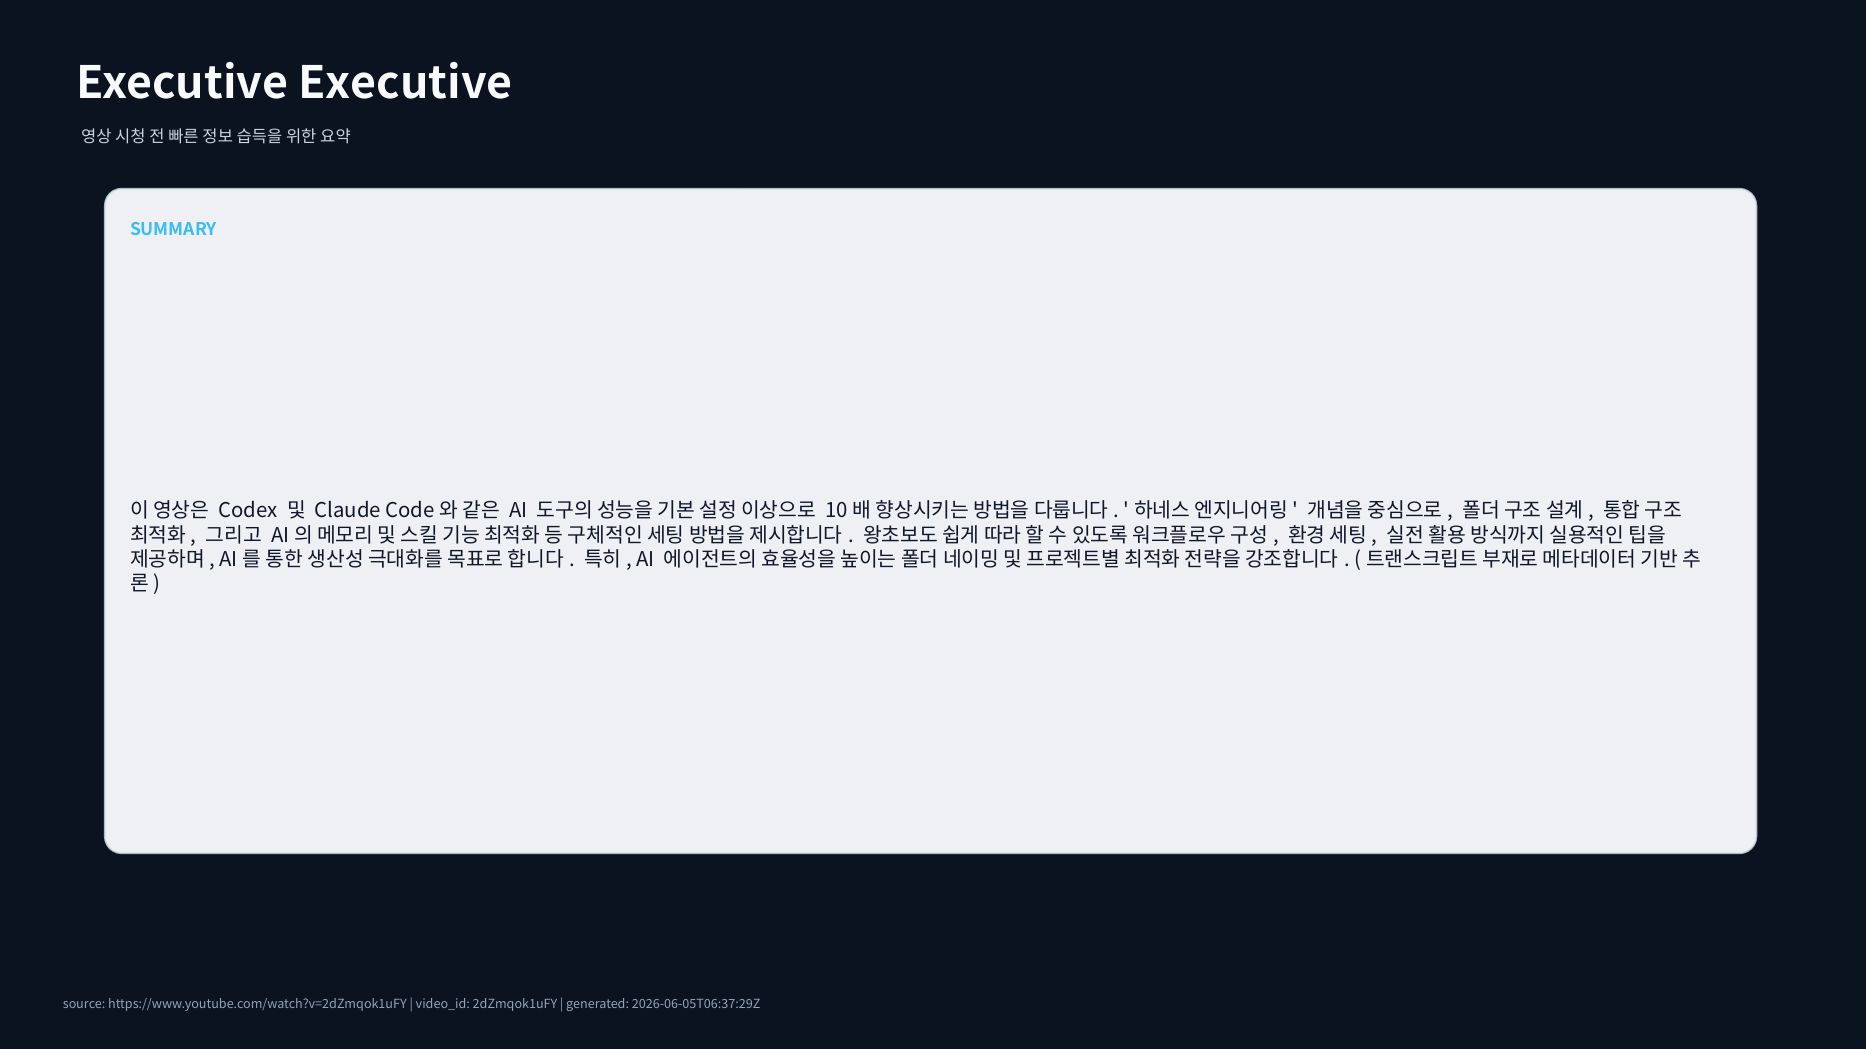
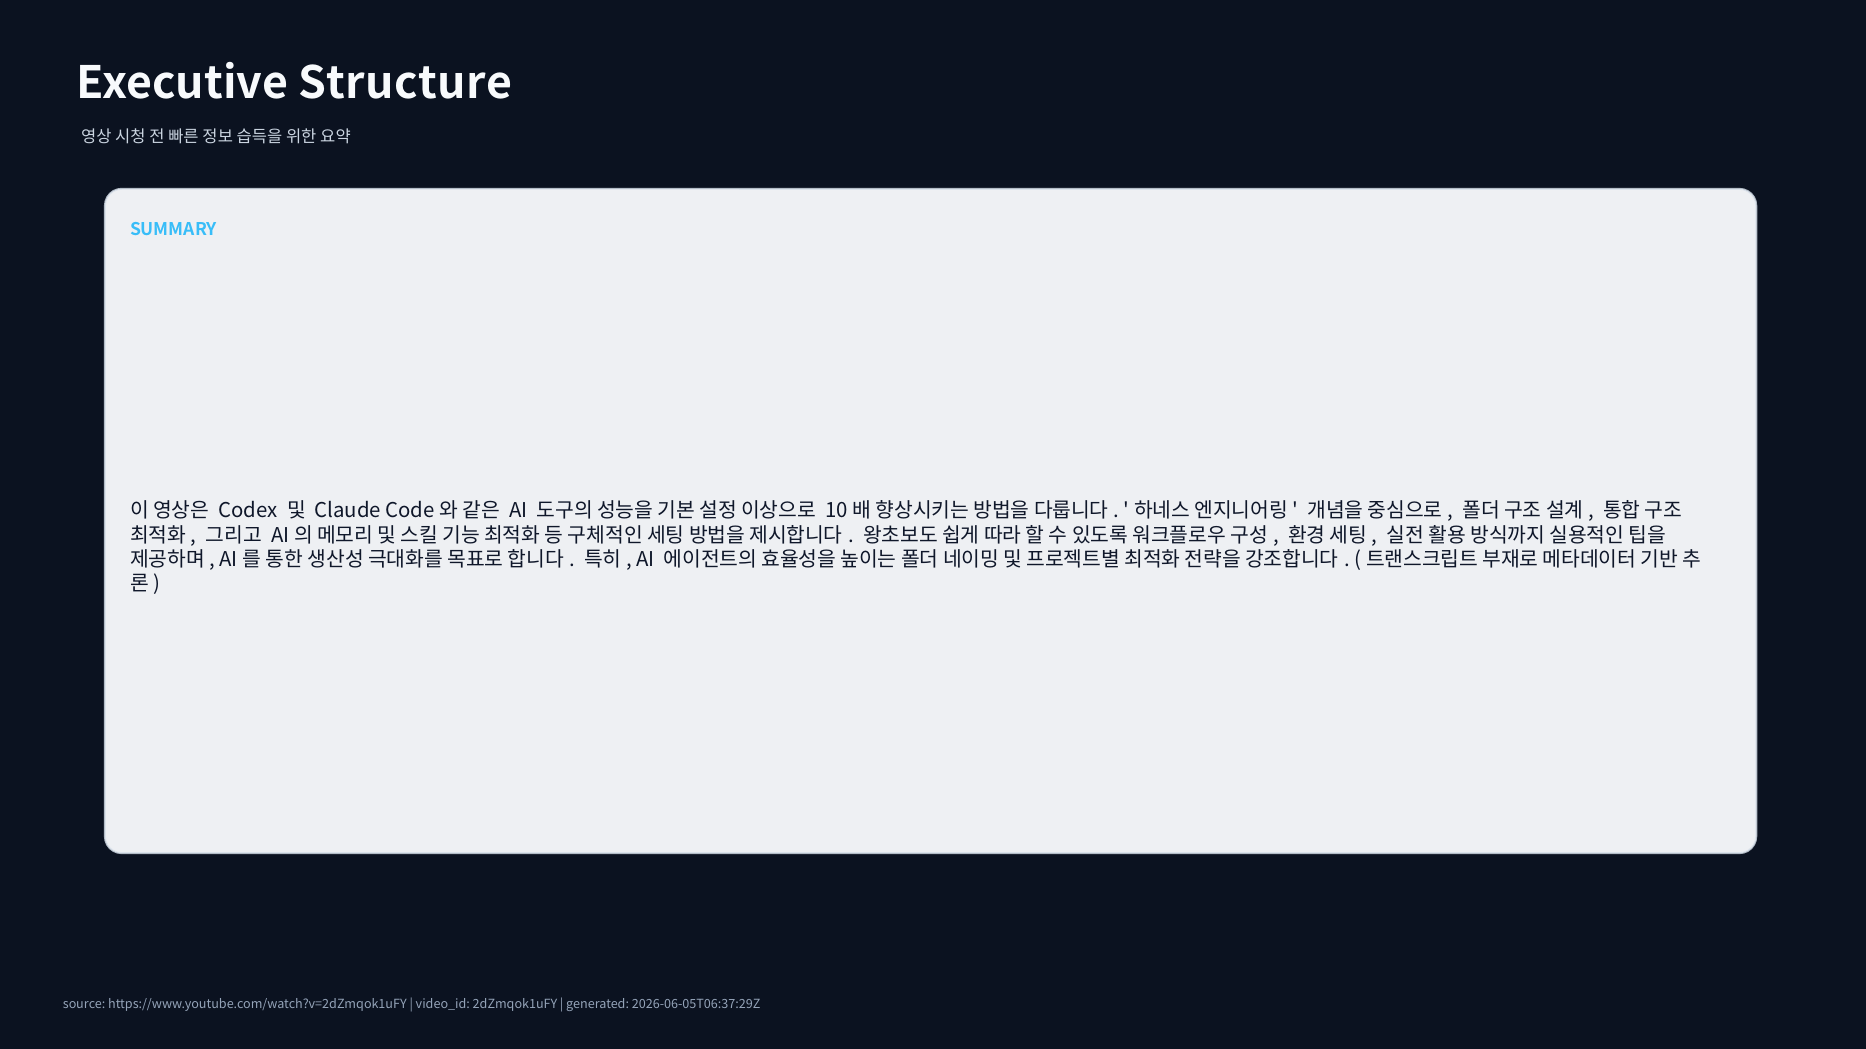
Executive Executive: Executive -> Structure
